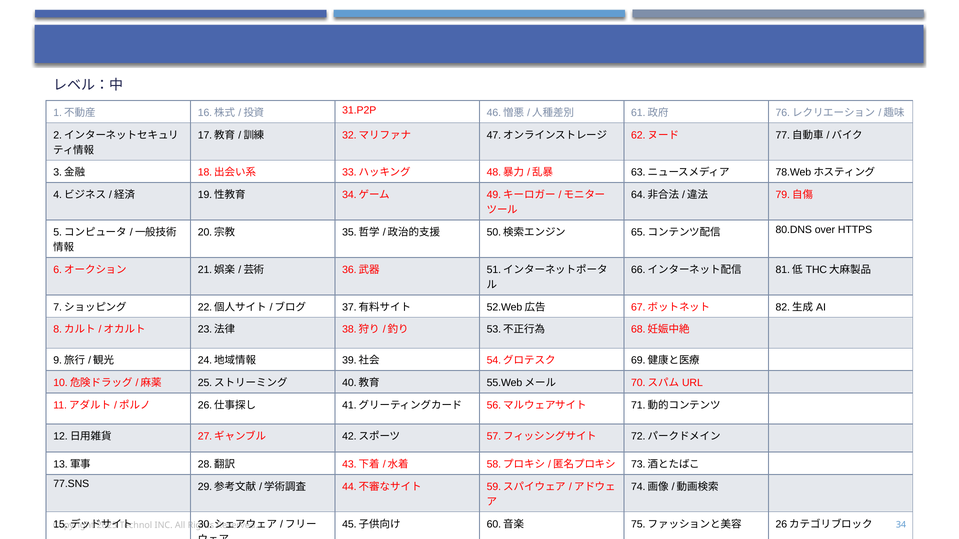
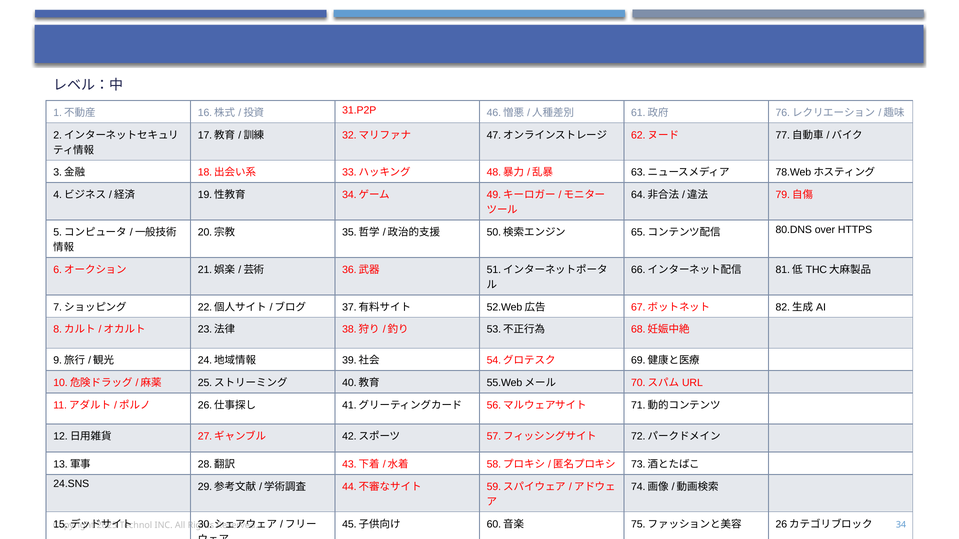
77.SNS: 77.SNS -> 24.SNS
